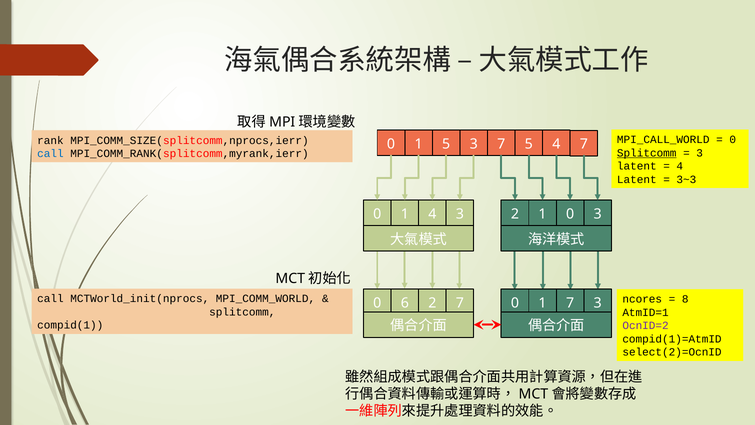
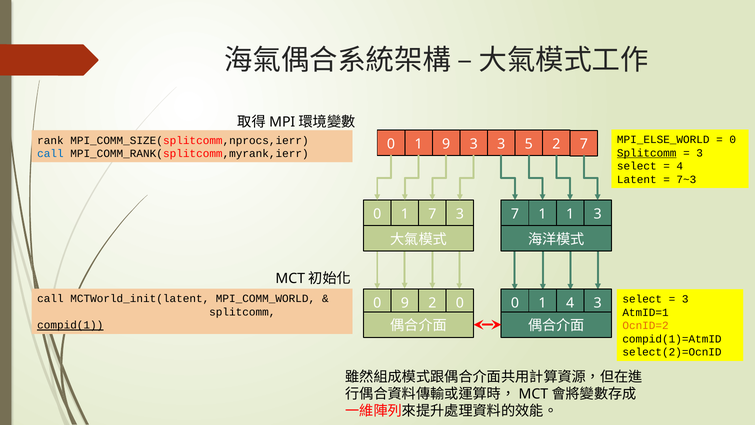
MPI_CALL_WORLD: MPI_CALL_WORLD -> MPI_ELSE_WORLD
1 5: 5 -> 9
3 7: 7 -> 3
5 4: 4 -> 2
latent at (637, 166): latent -> select
3~3: 3~3 -> 7~3
1 4: 4 -> 7
3 2: 2 -> 7
1 0: 0 -> 1
MCTWorld_init(nprocs: MCTWorld_init(nprocs -> MCTWorld_init(latent
ncores at (642, 299): ncores -> select
8 at (685, 299): 8 -> 3
0 6: 6 -> 9
2 7: 7 -> 0
1 7: 7 -> 4
compid(1 underline: none -> present
OcnID=2 colour: purple -> orange
